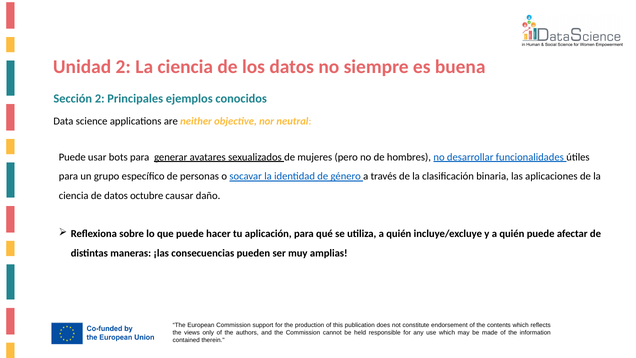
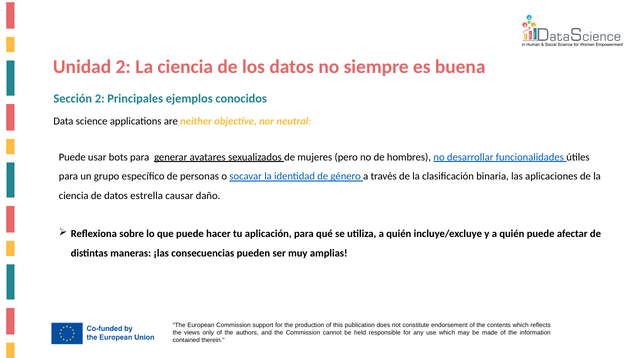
octubre: octubre -> estrella
